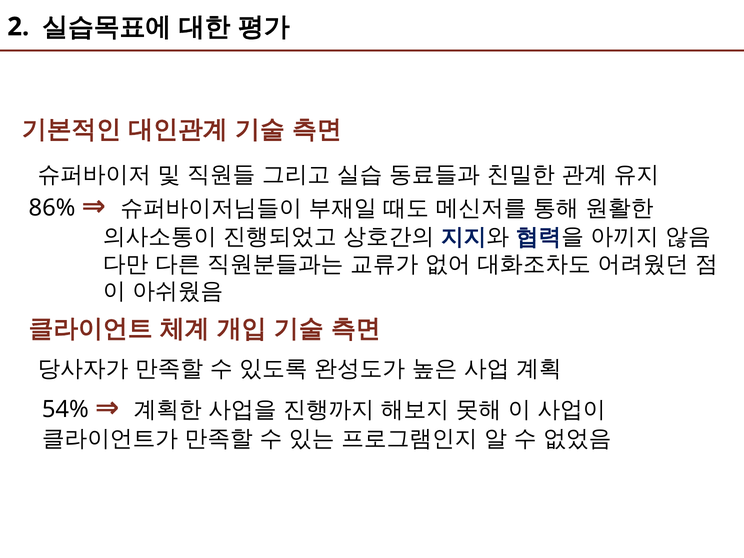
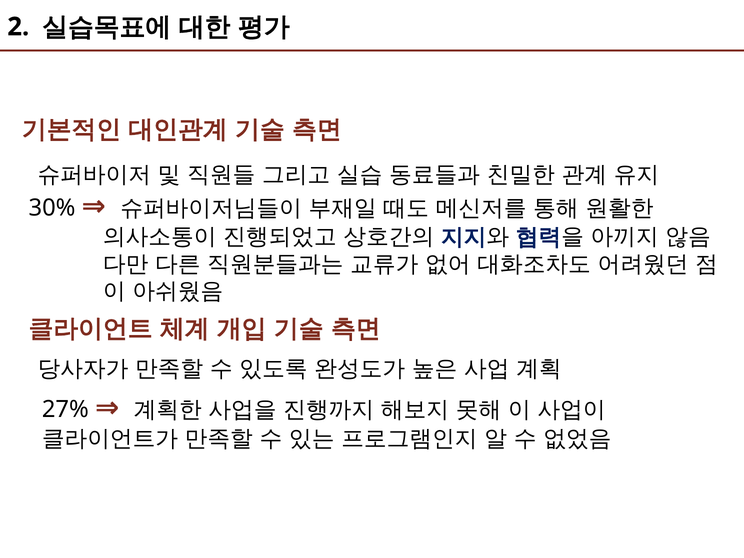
86%: 86% -> 30%
54%: 54% -> 27%
